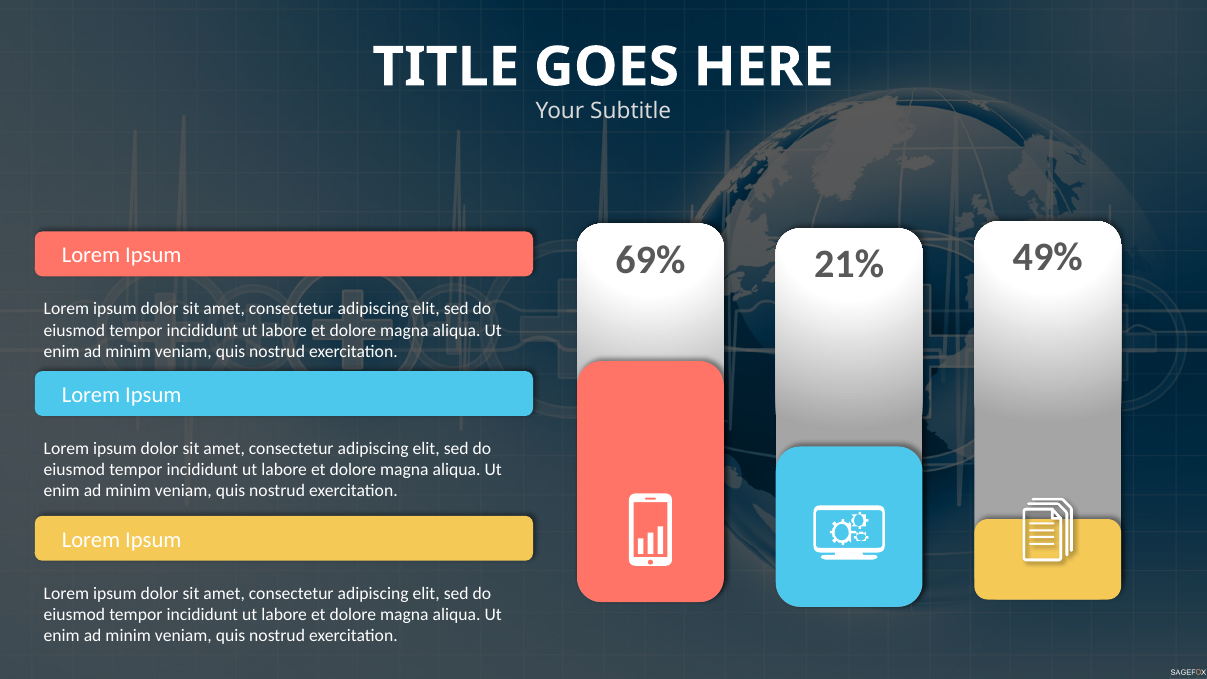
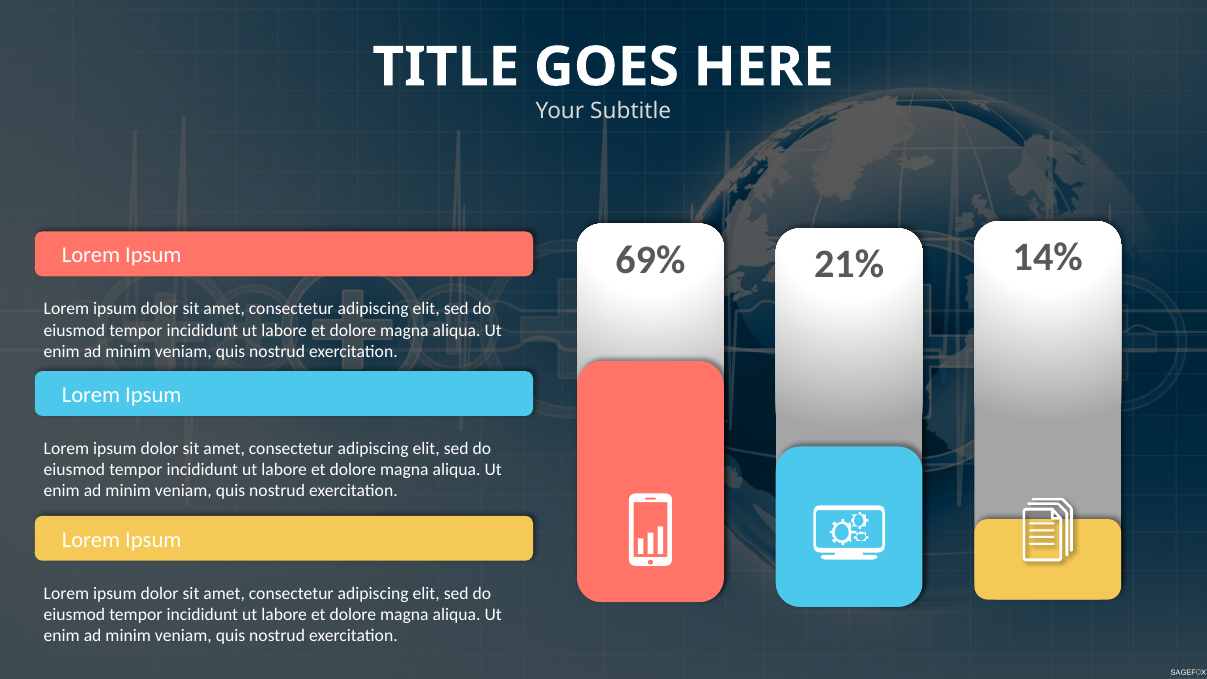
49%: 49% -> 14%
